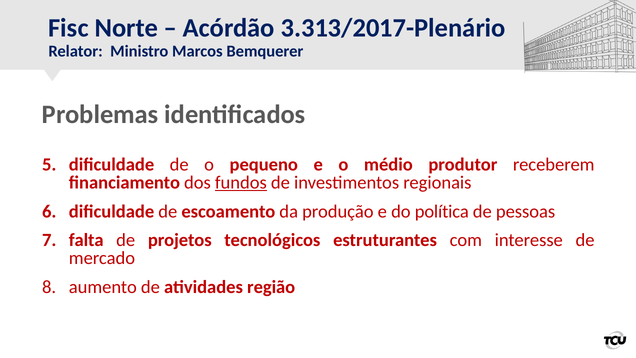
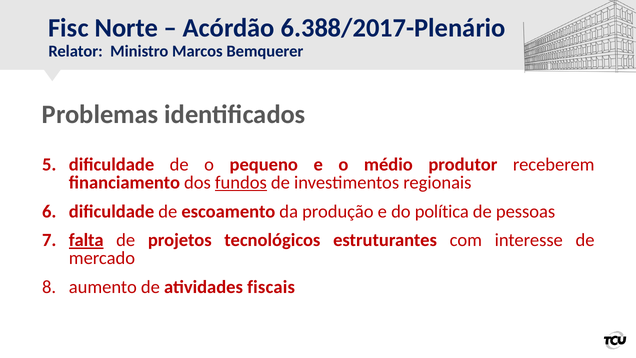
3.313/2017-Plenário: 3.313/2017-Plenário -> 6.388/2017-Plenário
falta underline: none -> present
região: região -> fiscais
